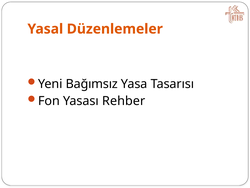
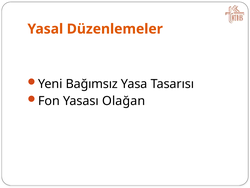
Rehber: Rehber -> Olağan
